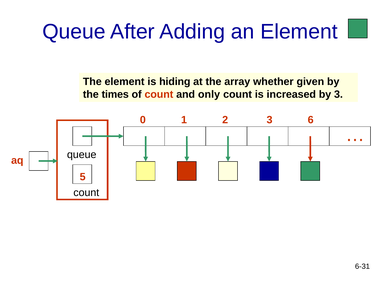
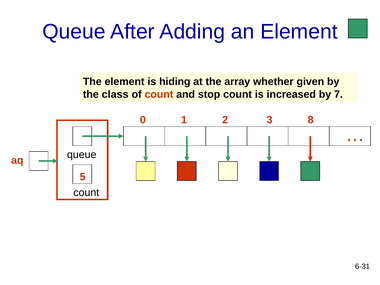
times: times -> class
only: only -> stop
by 3: 3 -> 7
6: 6 -> 8
